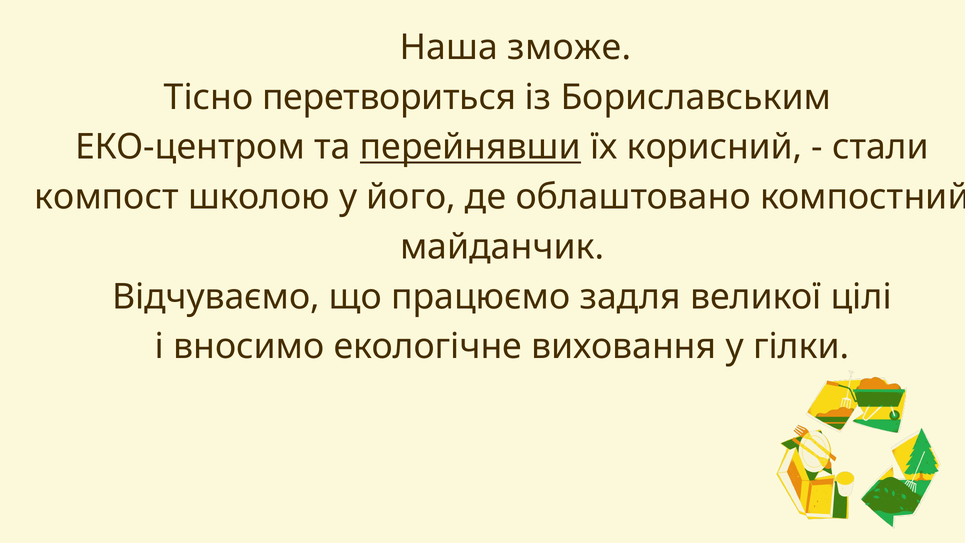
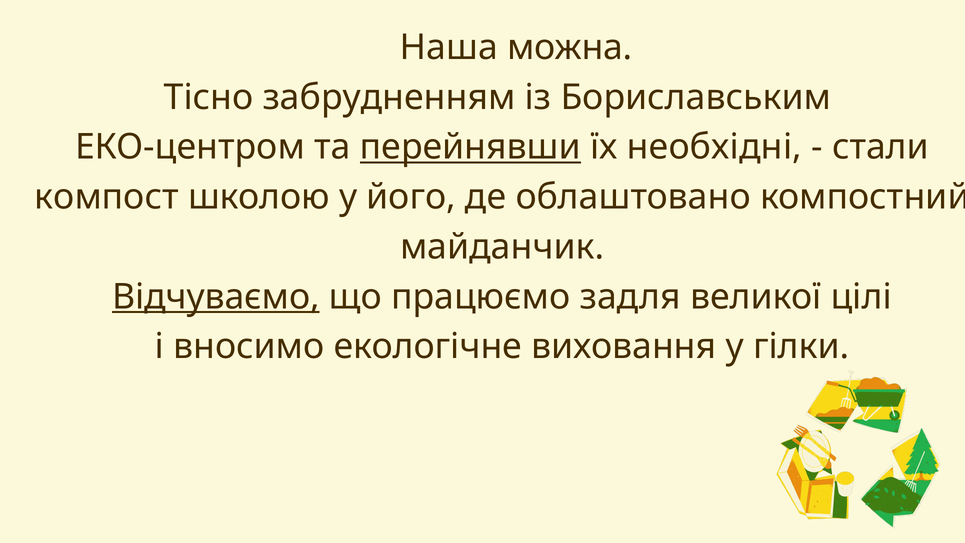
зможе: зможе -> можна
перетвориться: перетвориться -> забрудненням
корисний: корисний -> необхідні
Відчуваємо underline: none -> present
